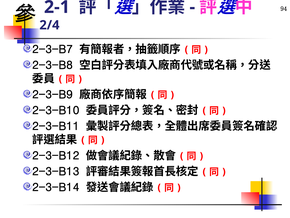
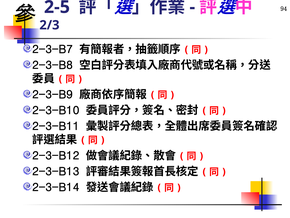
2-1: 2-1 -> 2-5
2/4: 2/4 -> 2/3
